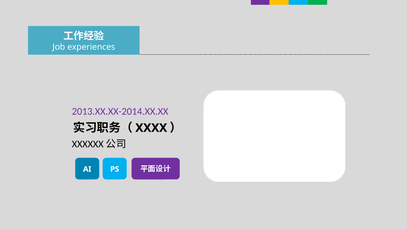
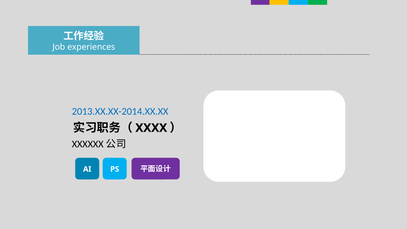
2013.XX.XX-2014.XX.XX colour: purple -> blue
